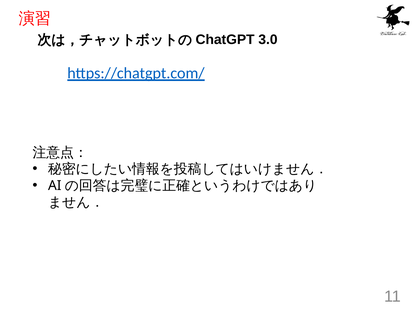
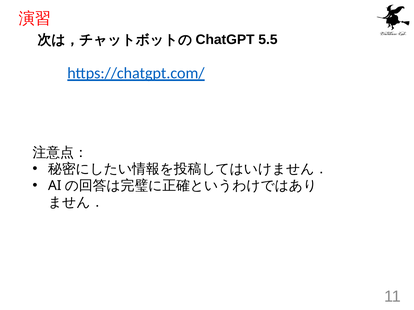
3.0: 3.0 -> 5.5
